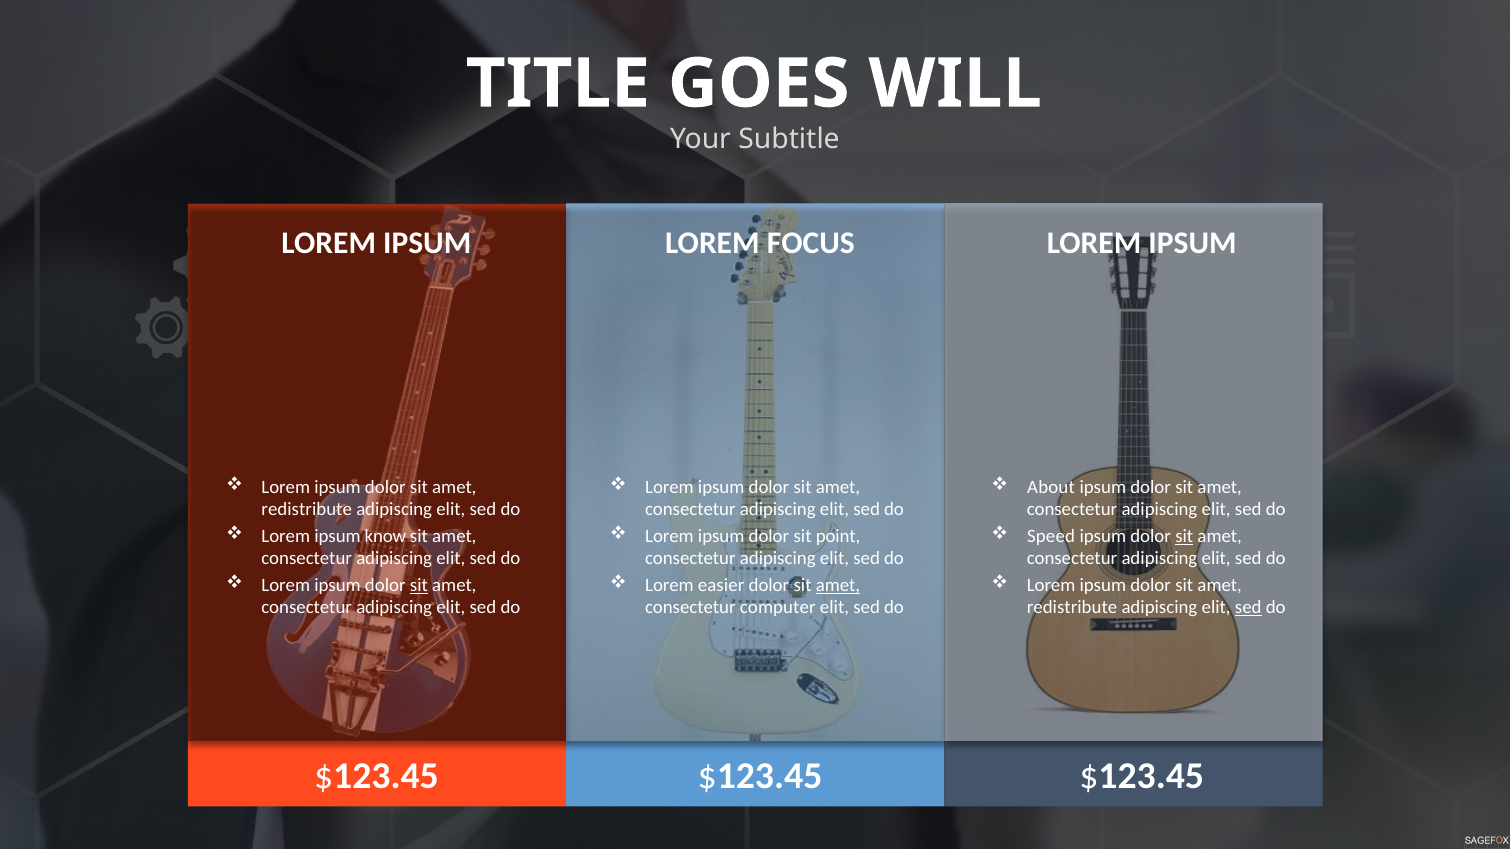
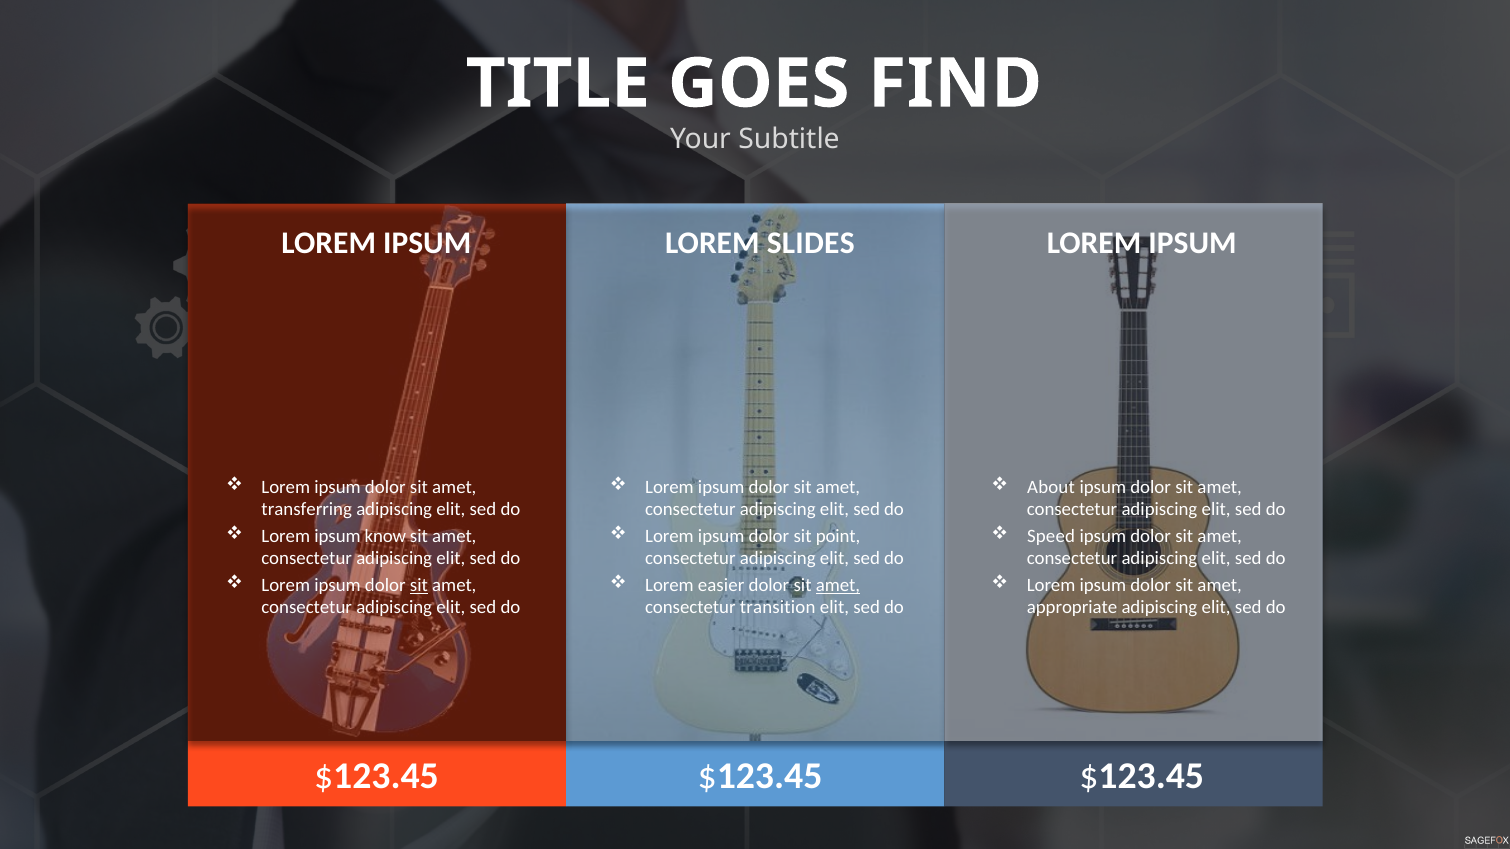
WILL: WILL -> FIND
FOCUS: FOCUS -> SLIDES
redistribute at (307, 510): redistribute -> transferring
sit at (1184, 536) underline: present -> none
computer: computer -> transition
redistribute at (1072, 608): redistribute -> appropriate
sed at (1248, 608) underline: present -> none
